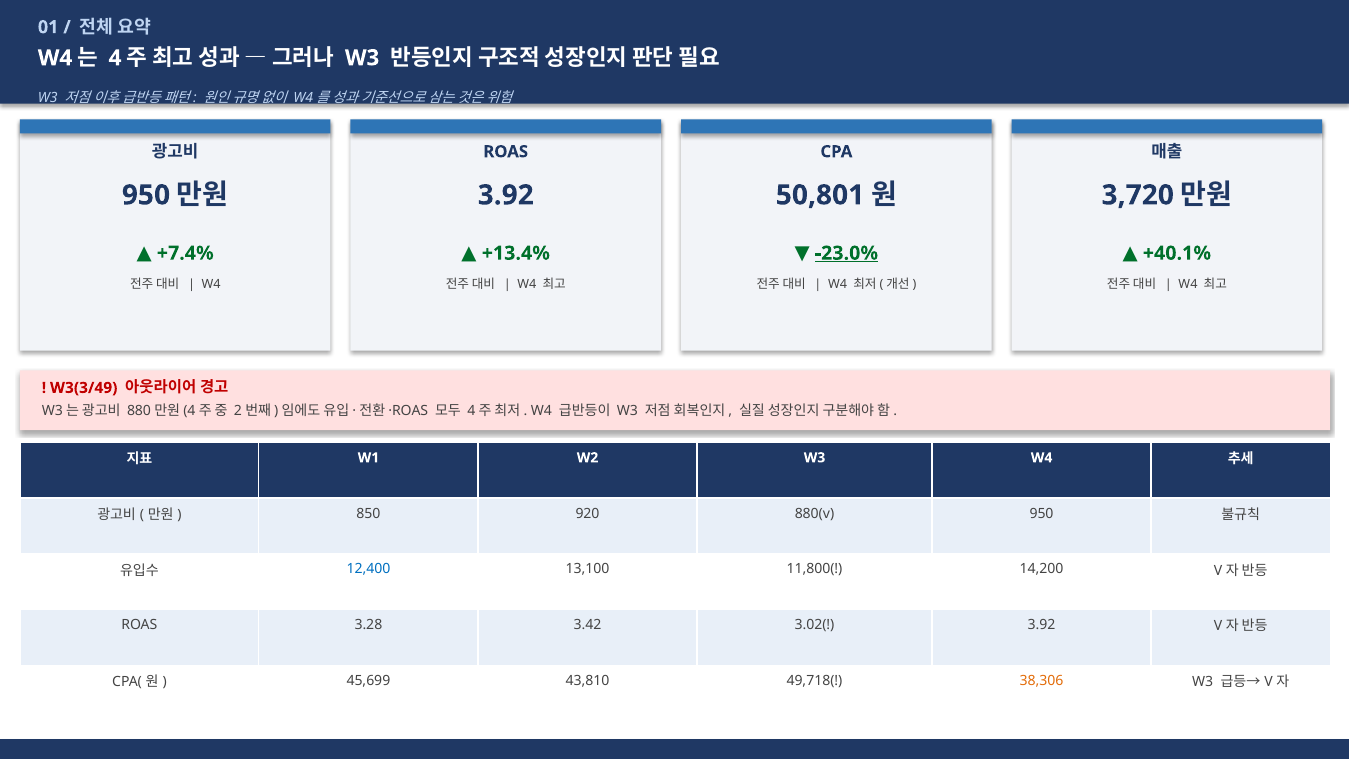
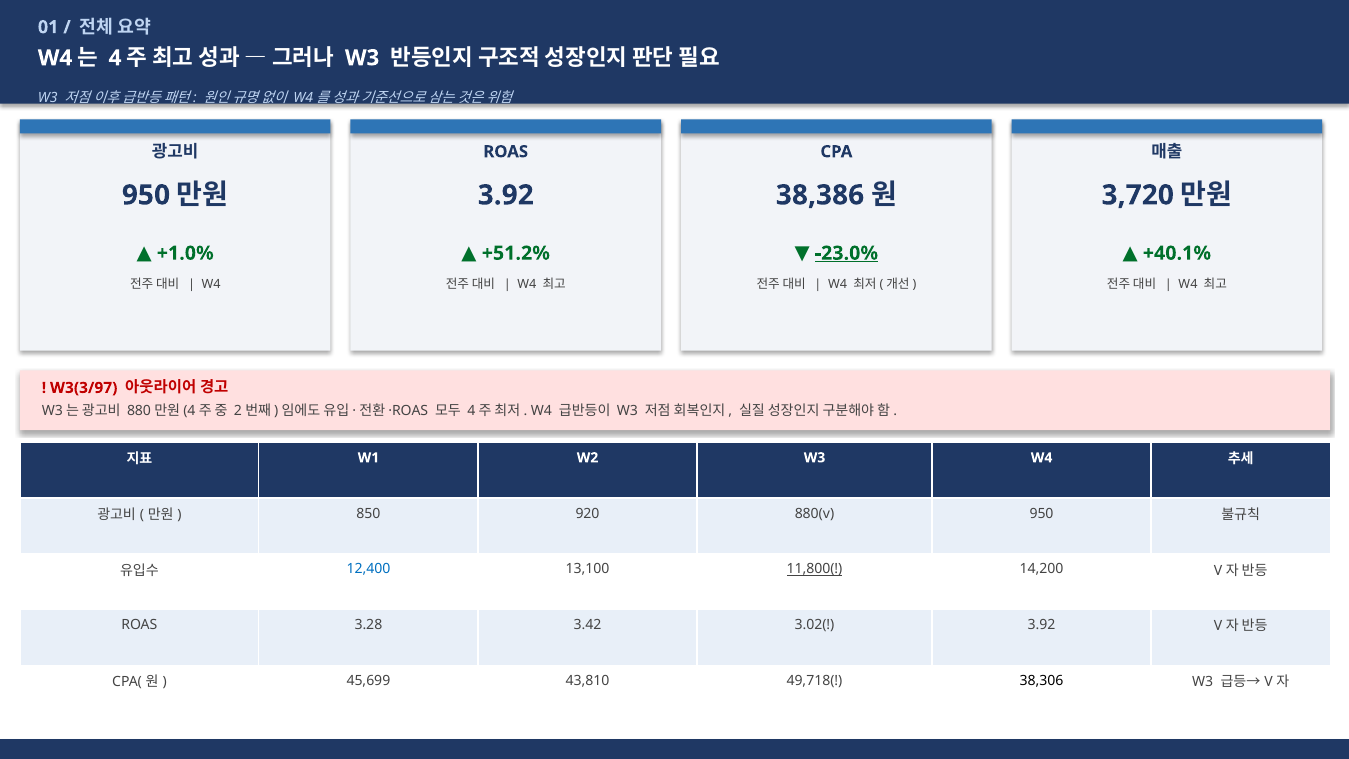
50,801: 50,801 -> 38,386
+7.4%: +7.4% -> +1.0%
+13.4%: +13.4% -> +51.2%
W3(3/49: W3(3/49 -> W3(3/97
11,800( underline: none -> present
38,306 colour: orange -> black
